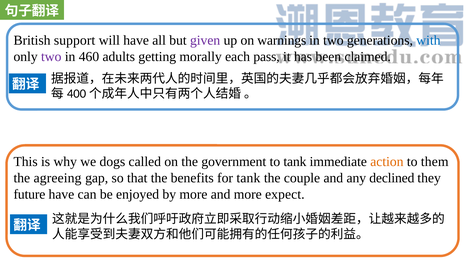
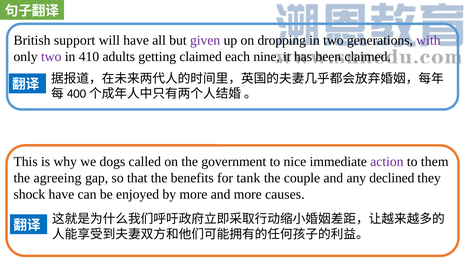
warnings: warnings -> dropping
with colour: blue -> purple
460: 460 -> 410
getting morally: morally -> claimed
pass: pass -> nine
to tank: tank -> nice
action colour: orange -> purple
future: future -> shock
expect: expect -> causes
